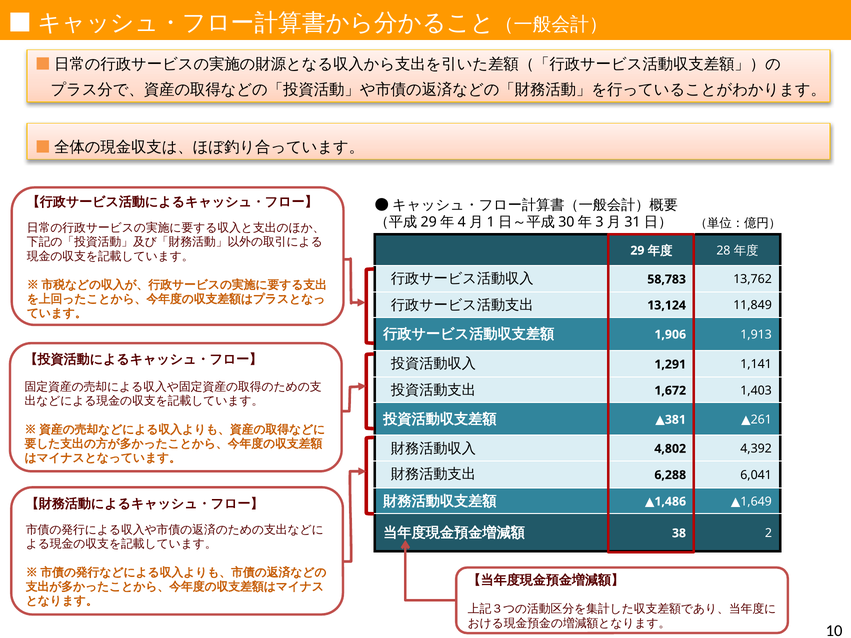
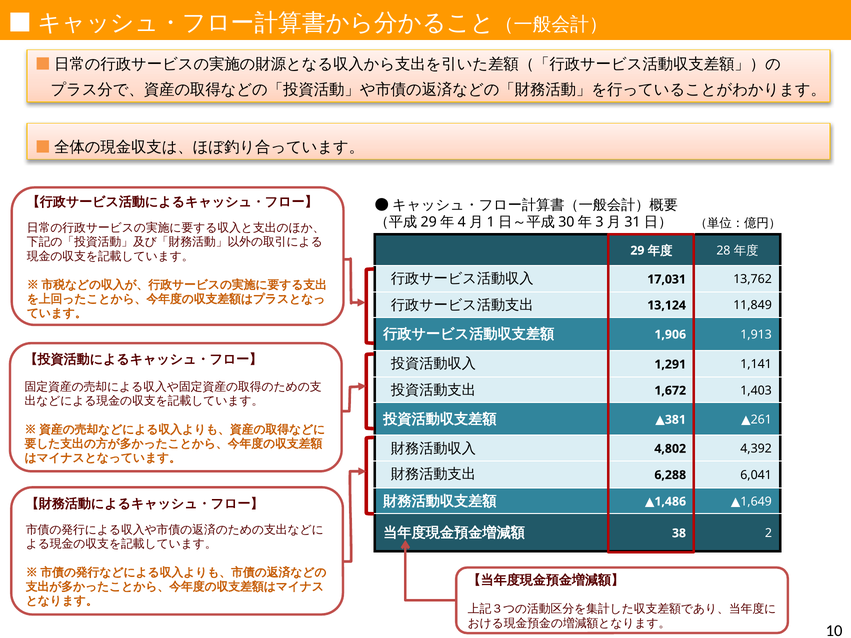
58,783: 58,783 -> 17,031
